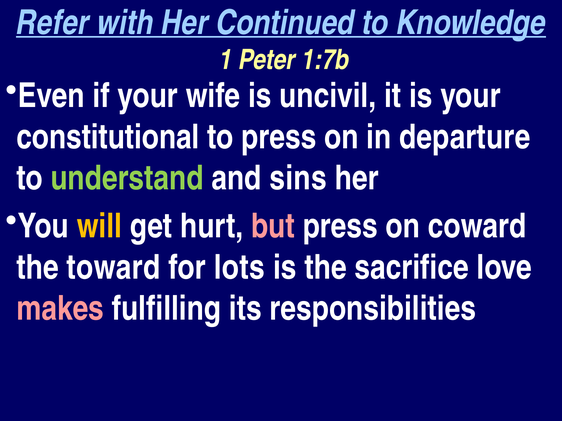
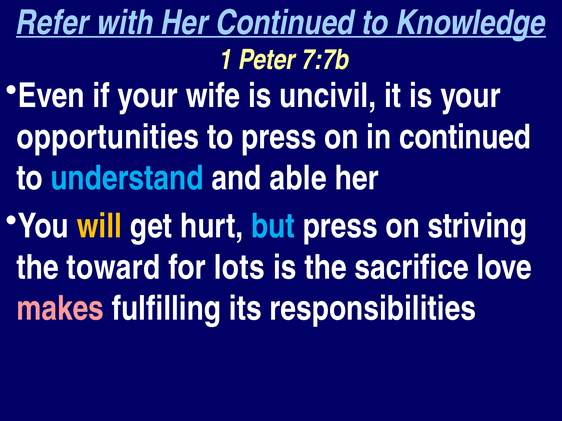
1:7b: 1:7b -> 7:7b
constitutional: constitutional -> opportunities
in departure: departure -> continued
understand colour: light green -> light blue
sins: sins -> able
but colour: pink -> light blue
coward: coward -> striving
